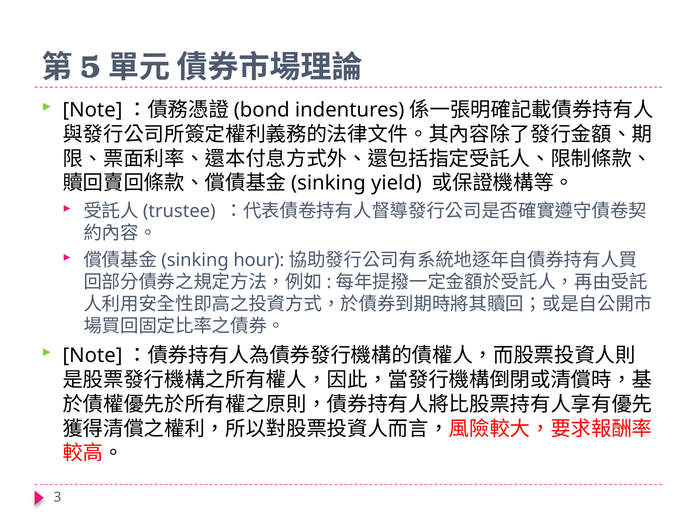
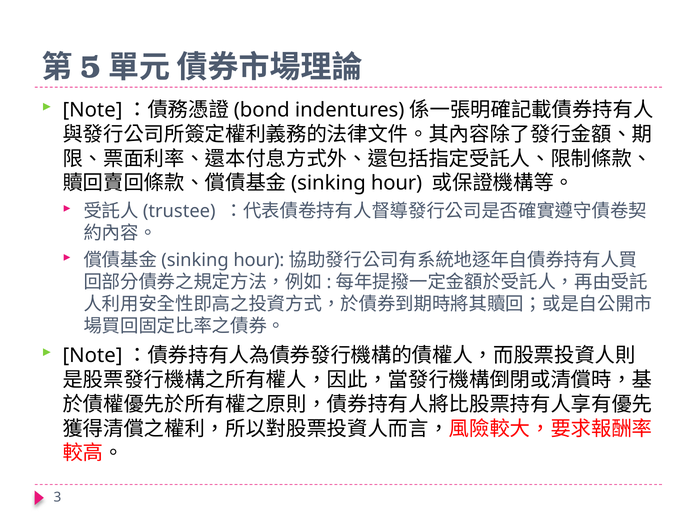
yield at (396, 183): yield -> hour
